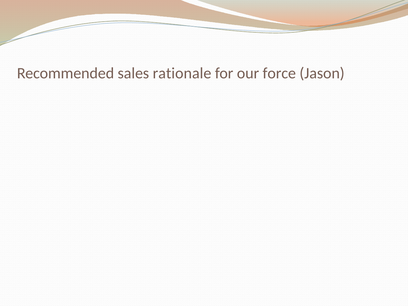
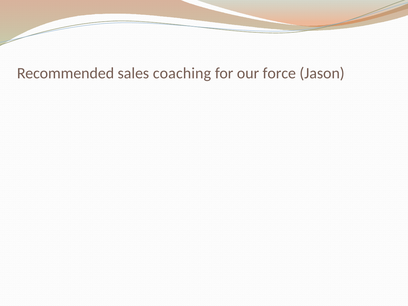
rationale: rationale -> coaching
